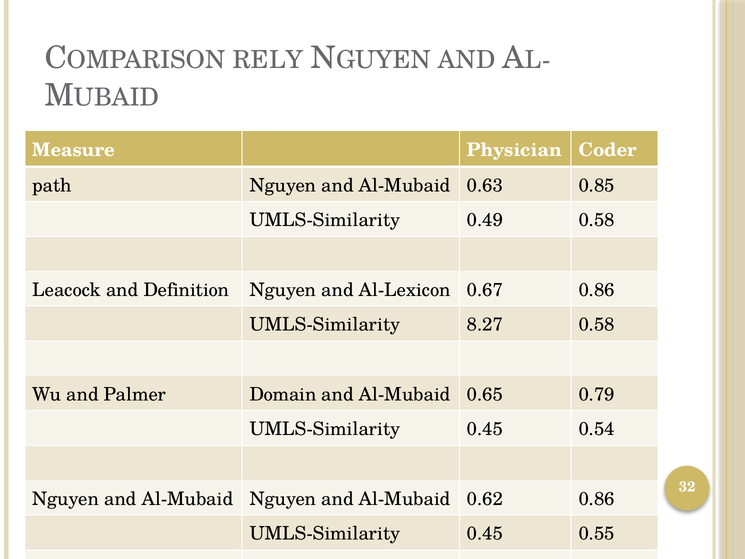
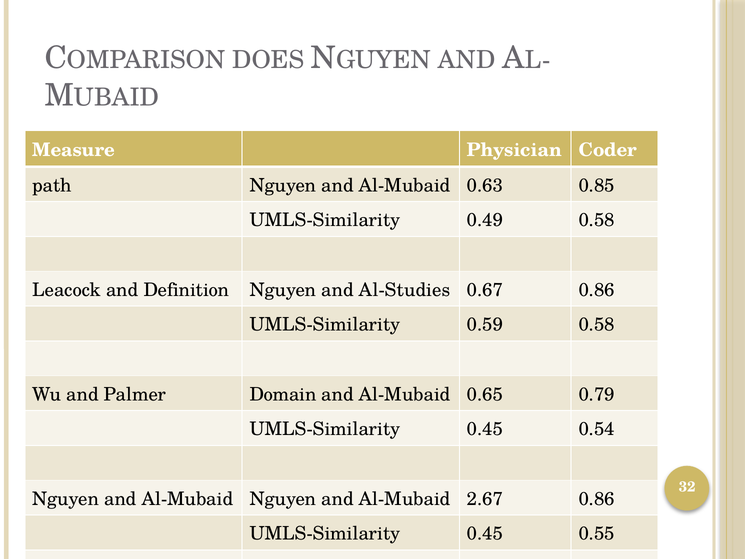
RELY: RELY -> DOES
Al-Lexicon: Al-Lexicon -> Al-Studies
8.27: 8.27 -> 0.59
0.62: 0.62 -> 2.67
